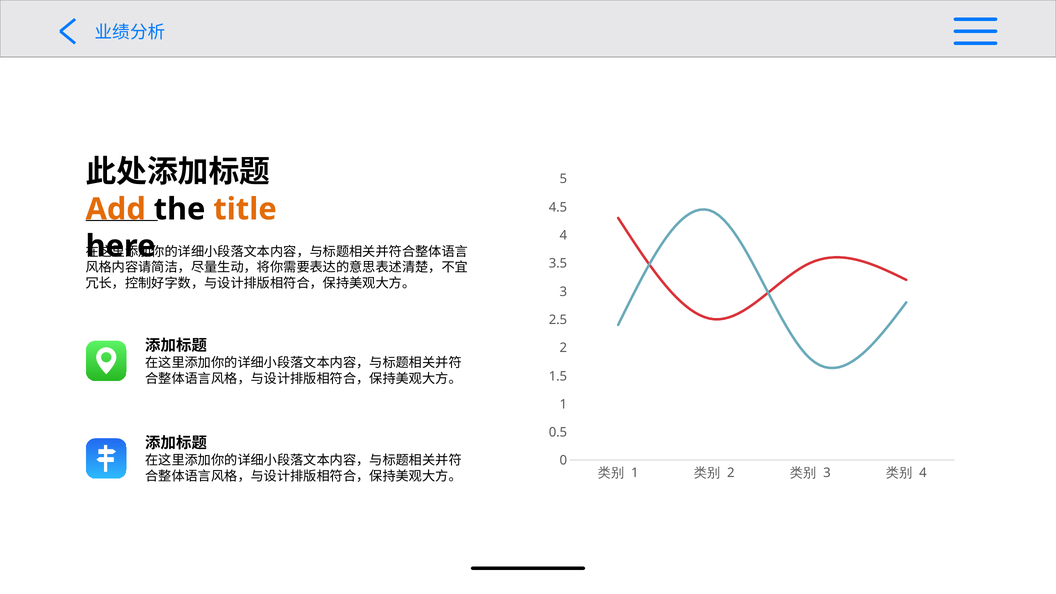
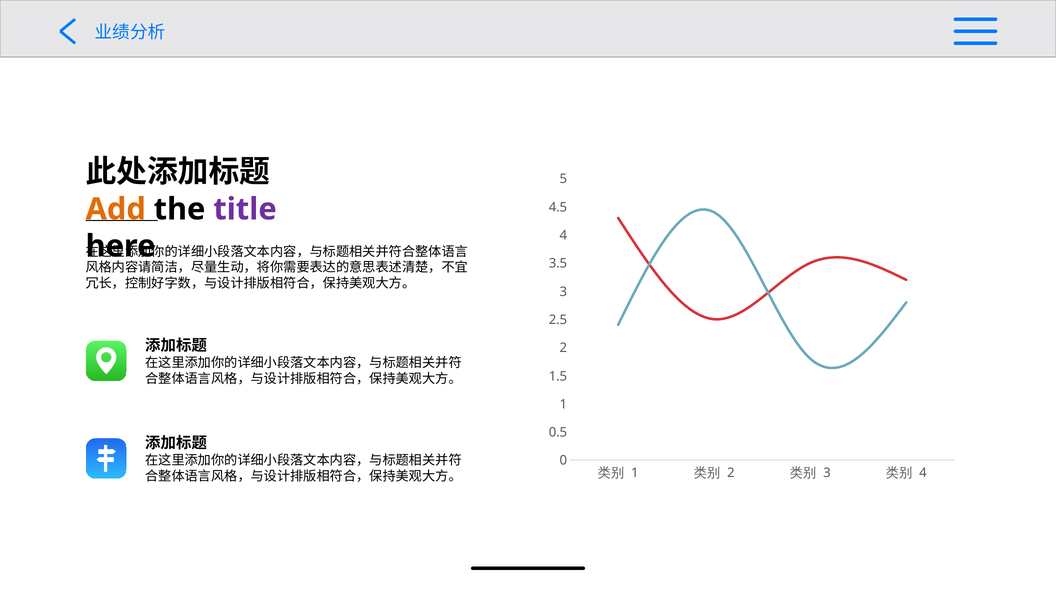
title colour: orange -> purple
